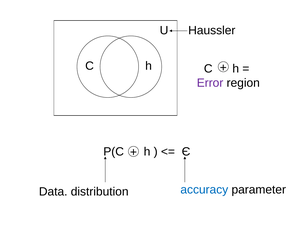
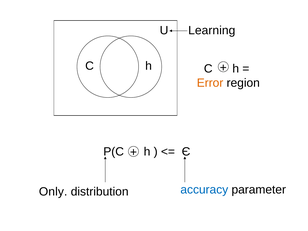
Haussler: Haussler -> Learning
Error colour: purple -> orange
Data: Data -> Only
